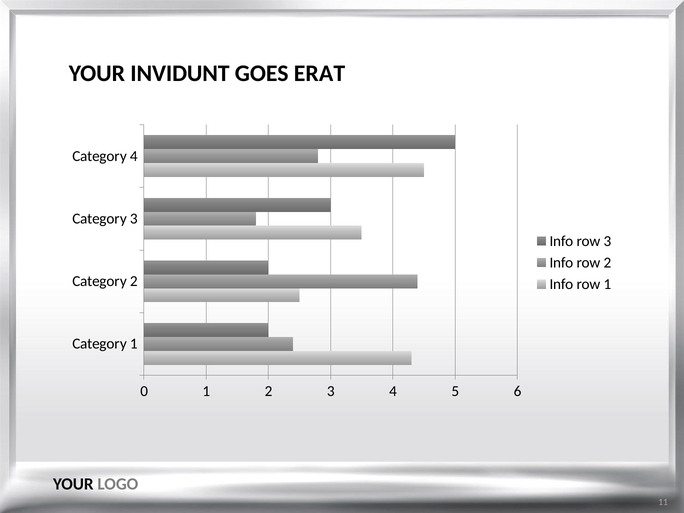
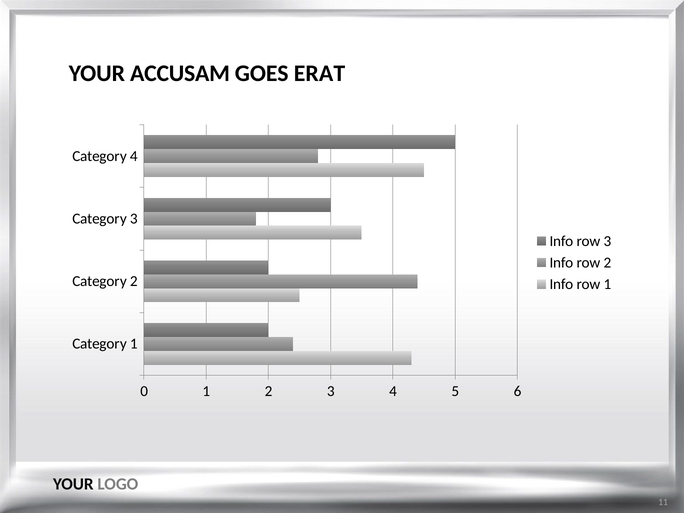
INVIDUNT: INVIDUNT -> ACCUSAM
